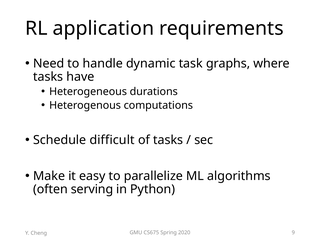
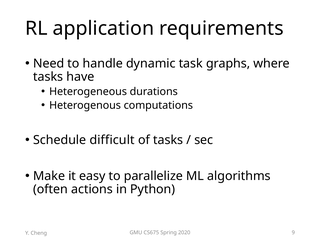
serving: serving -> actions
